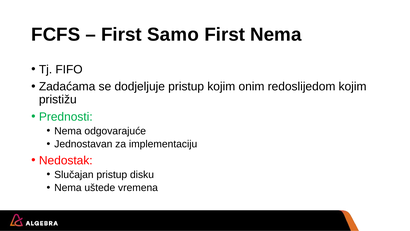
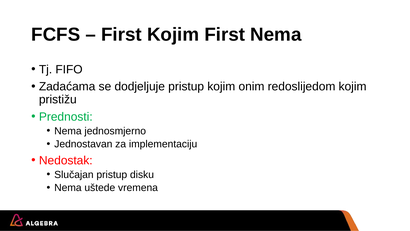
First Samo: Samo -> Kojim
odgovarajuće: odgovarajuće -> jednosmjerno
